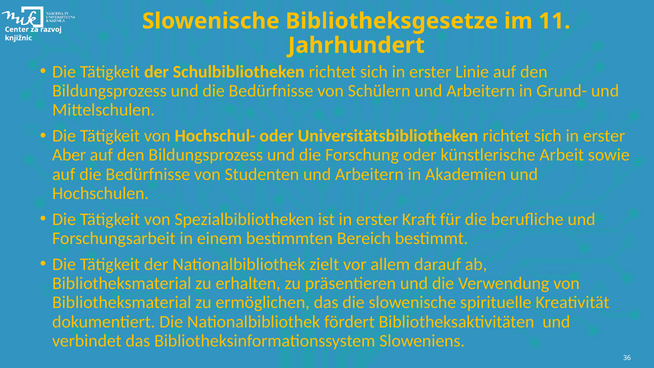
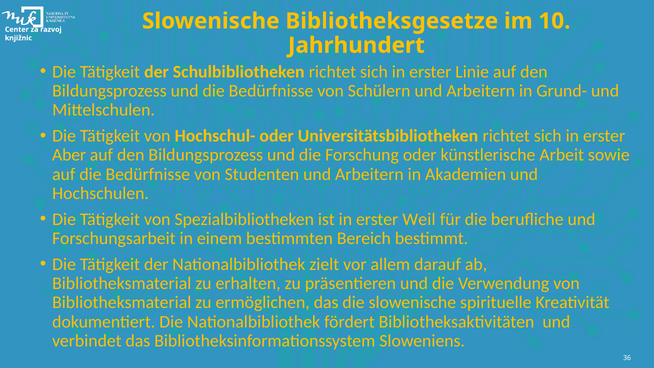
11: 11 -> 10
Kraft: Kraft -> Weil
